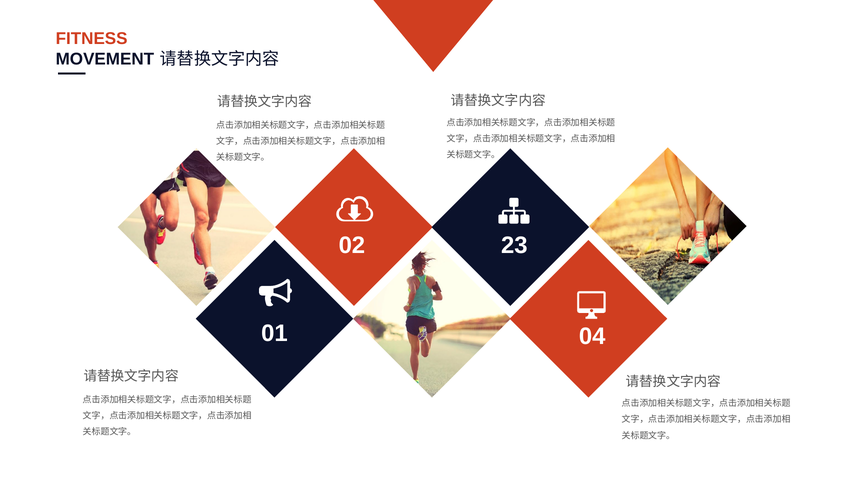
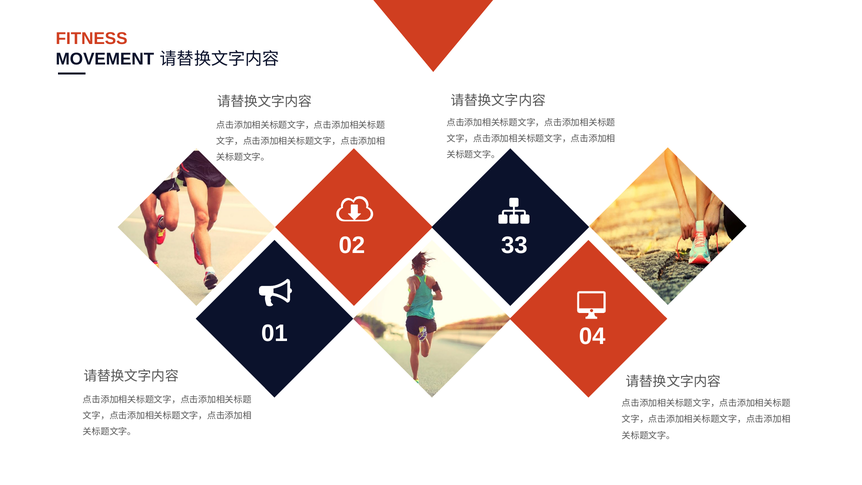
23: 23 -> 33
